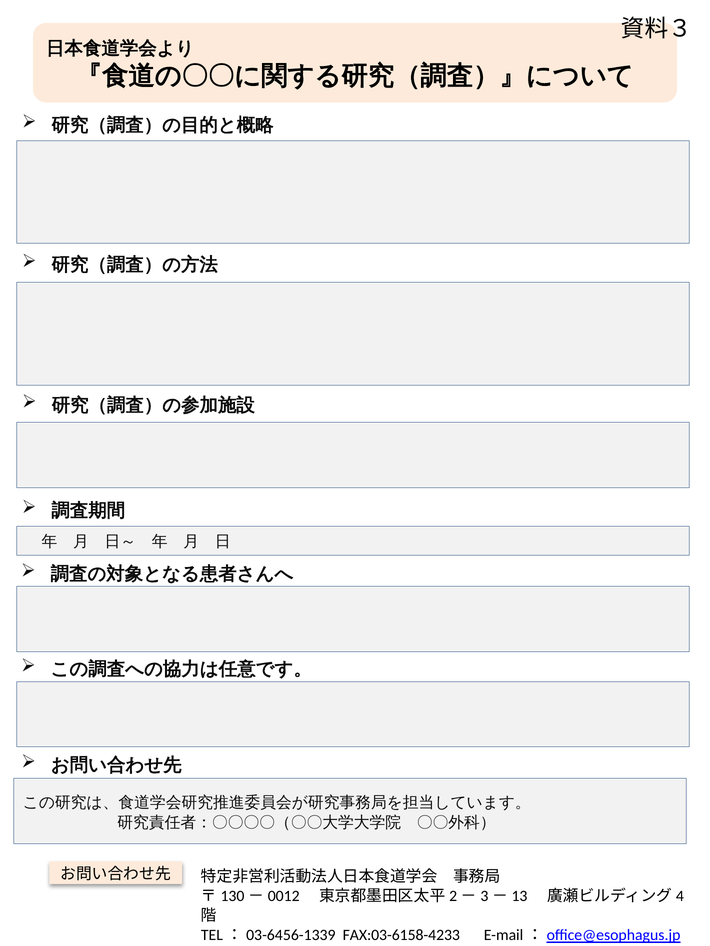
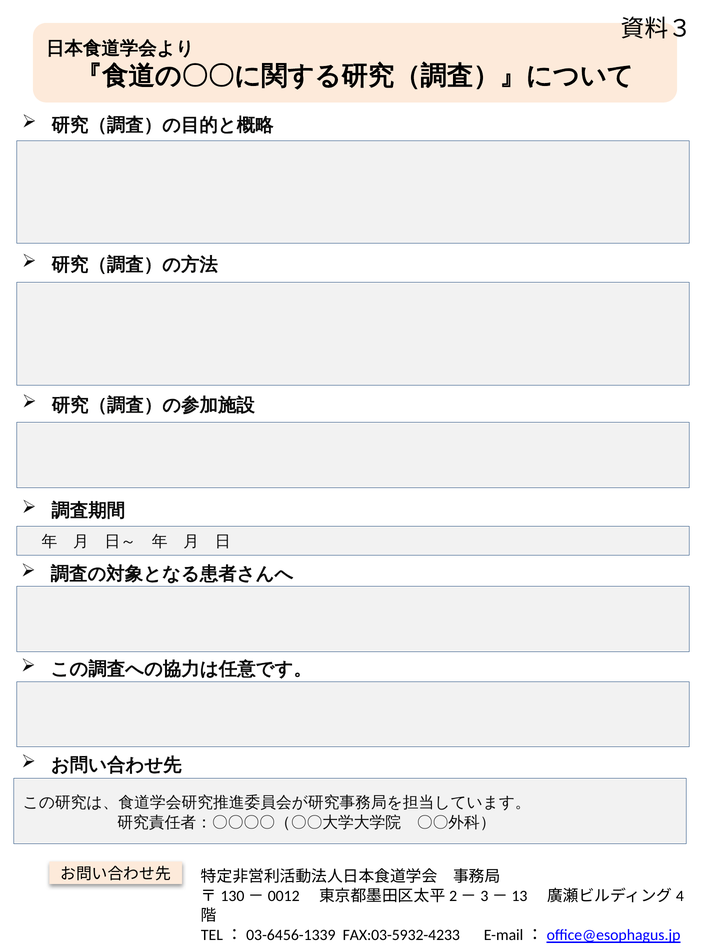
FAX:03-6158-4233: FAX:03-6158-4233 -> FAX:03-5932-4233
